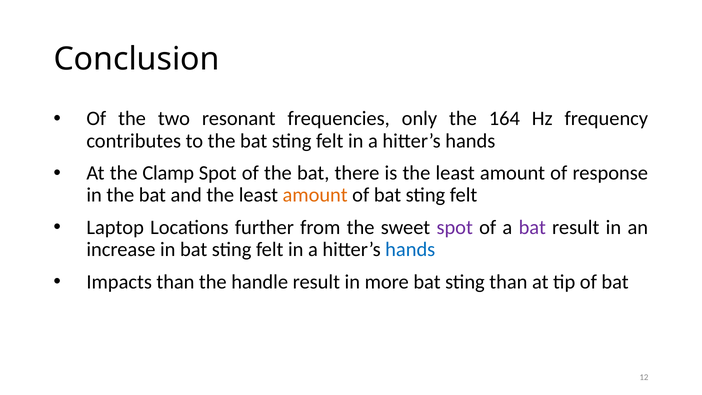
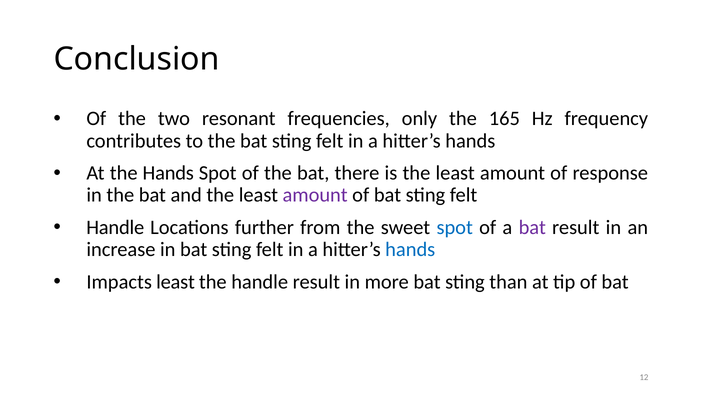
164: 164 -> 165
the Clamp: Clamp -> Hands
amount at (315, 195) colour: orange -> purple
Laptop at (115, 227): Laptop -> Handle
spot at (455, 227) colour: purple -> blue
Impacts than: than -> least
